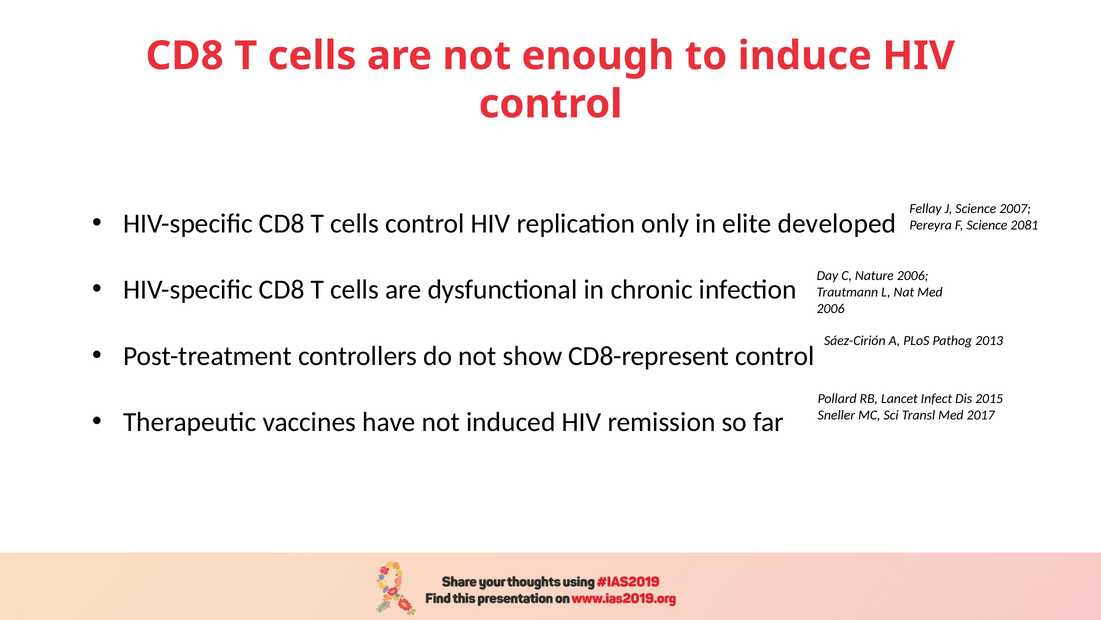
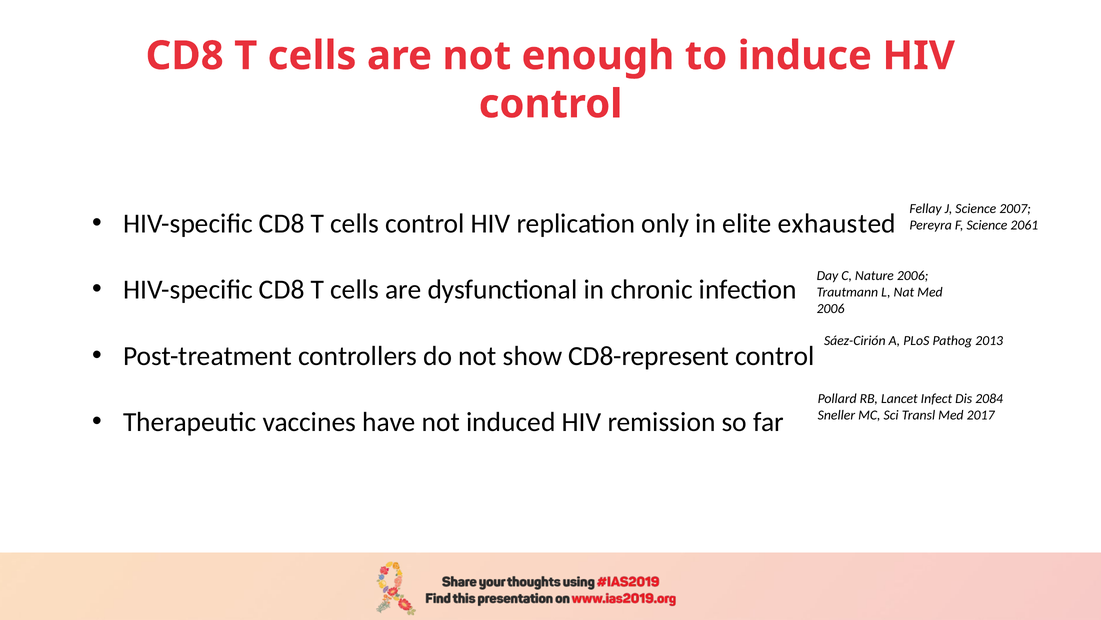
developed: developed -> exhausted
2081: 2081 -> 2061
2015: 2015 -> 2084
